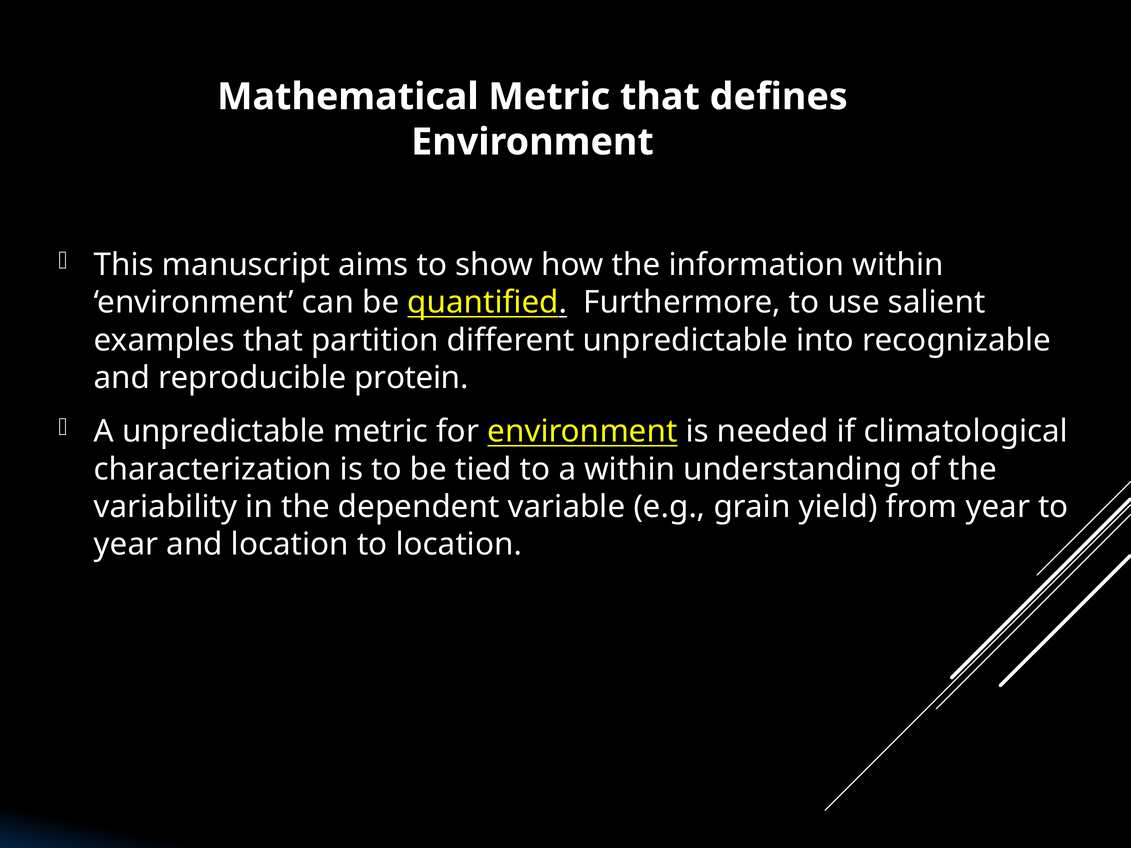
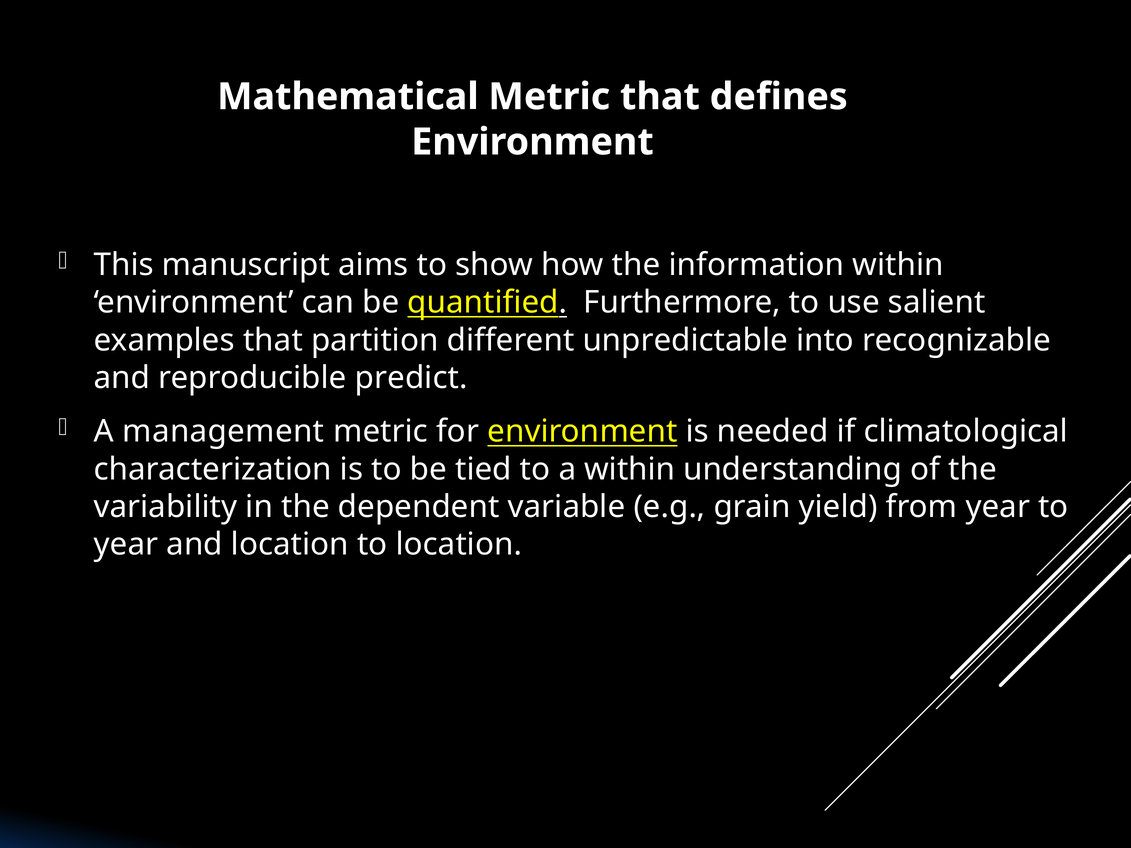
protein: protein -> predict
A unpredictable: unpredictable -> management
